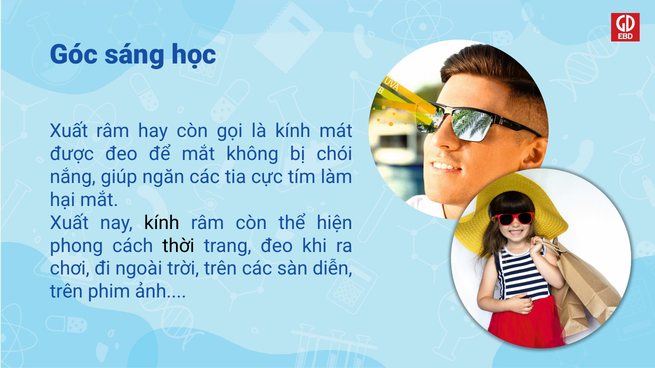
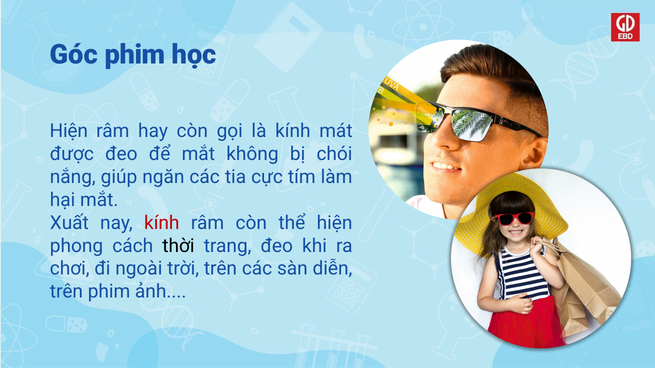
Góc sáng: sáng -> phim
Xuất at (69, 131): Xuất -> Hiện
kính at (162, 223) colour: black -> red
